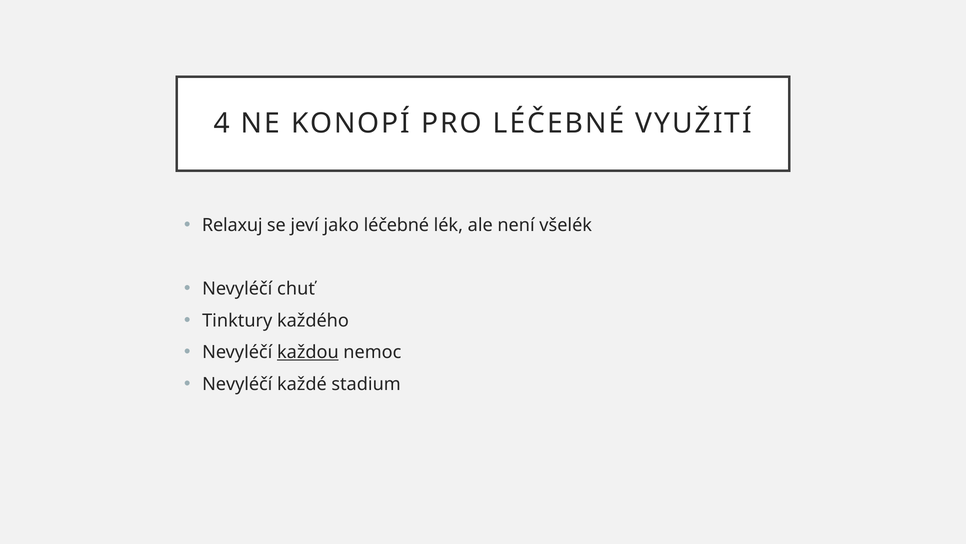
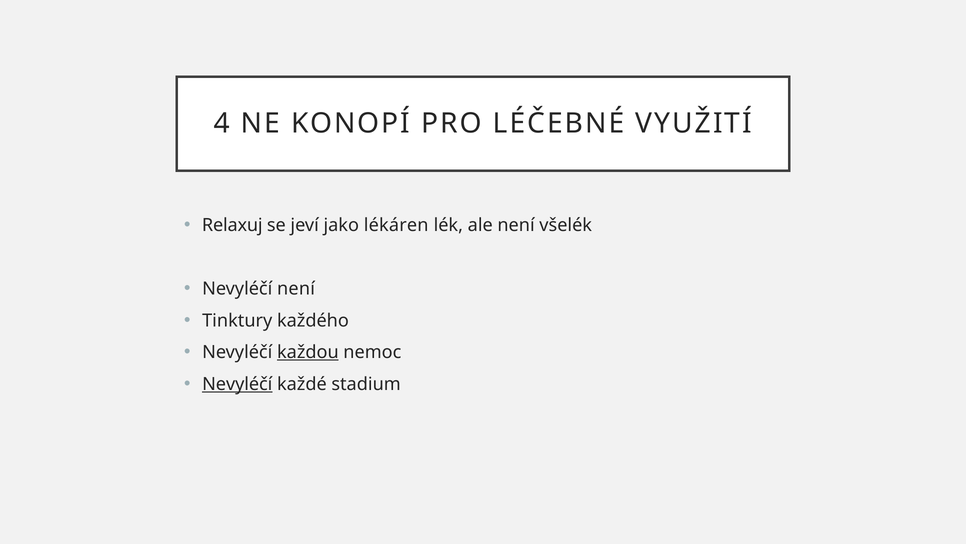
jako léčebné: léčebné -> lékáren
Nevyléčí chuť: chuť -> není
Nevyléčí at (237, 384) underline: none -> present
